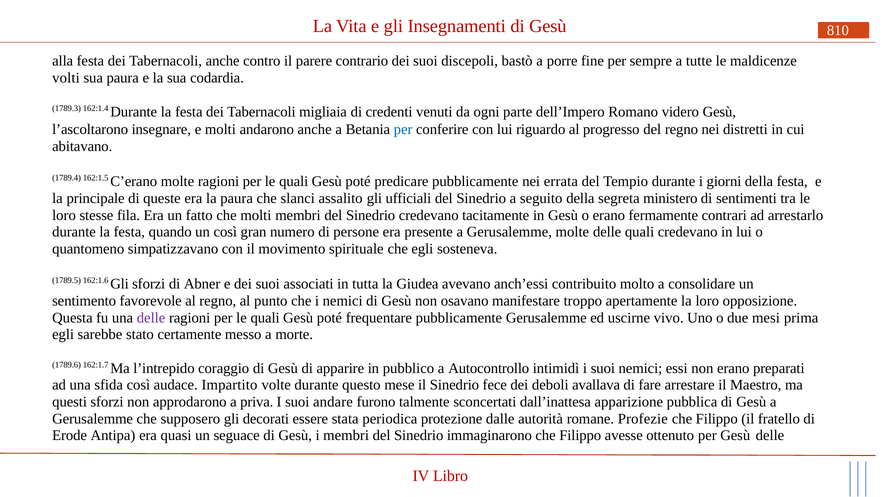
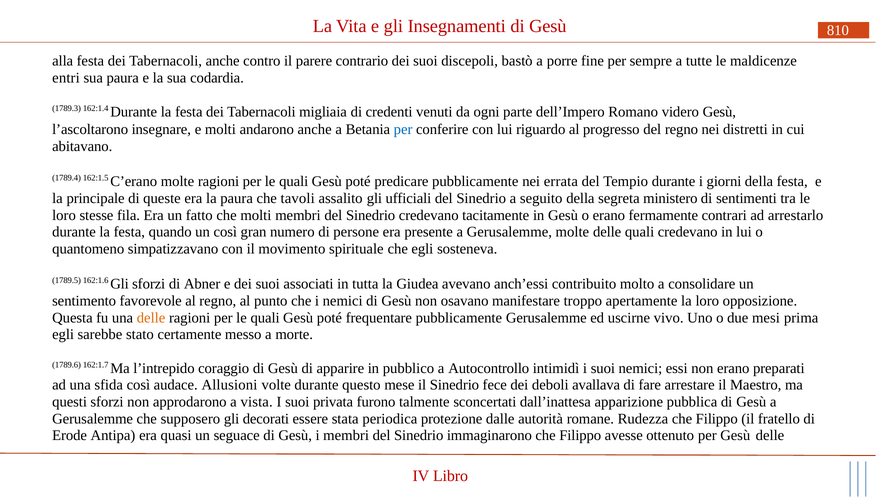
volti: volti -> entri
slanci: slanci -> tavoli
delle at (151, 318) colour: purple -> orange
Impartito: Impartito -> Allusioni
priva: priva -> vista
andare: andare -> privata
Profezie: Profezie -> Rudezza
